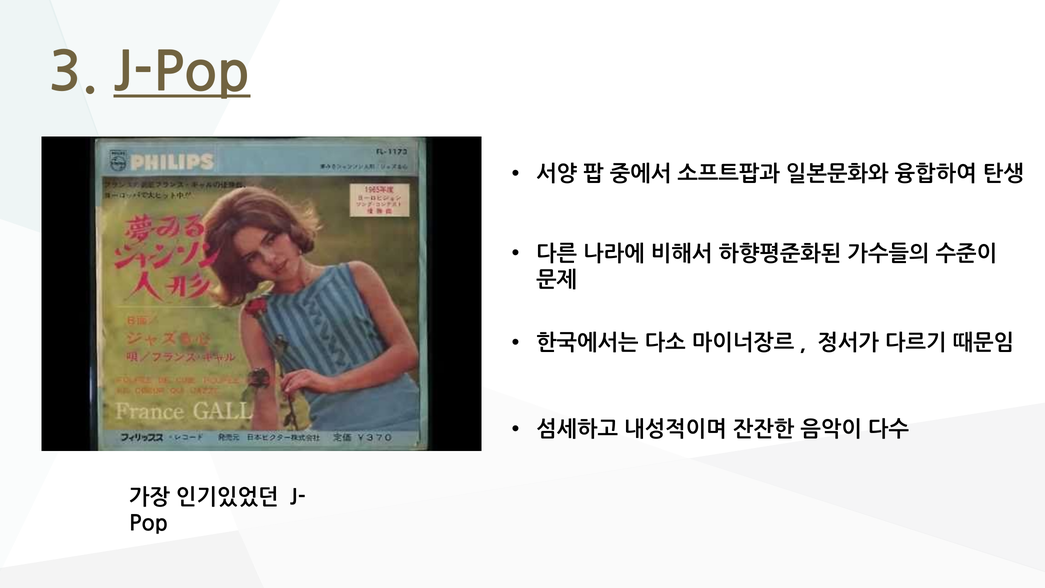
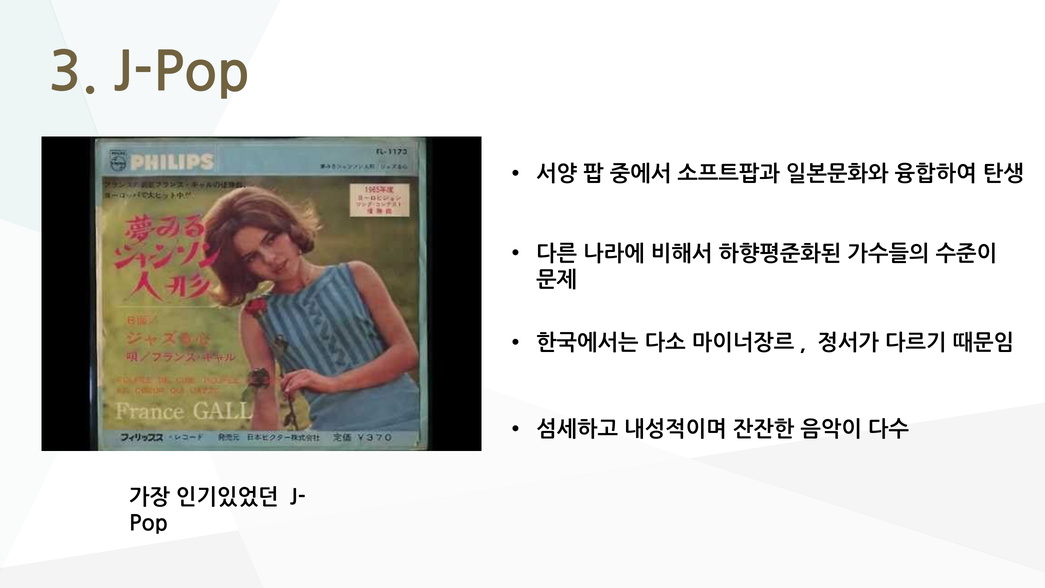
J-Pop underline: present -> none
